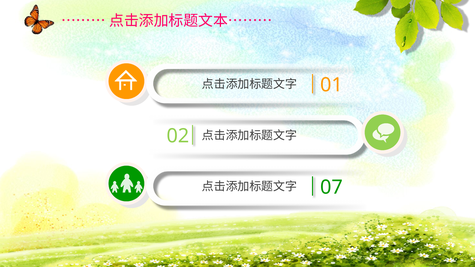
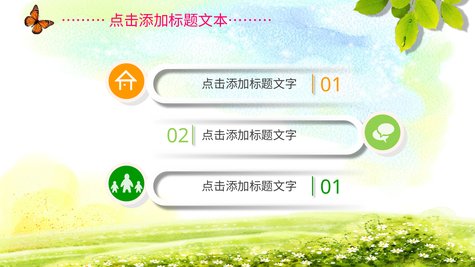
07 at (331, 187): 07 -> 01
